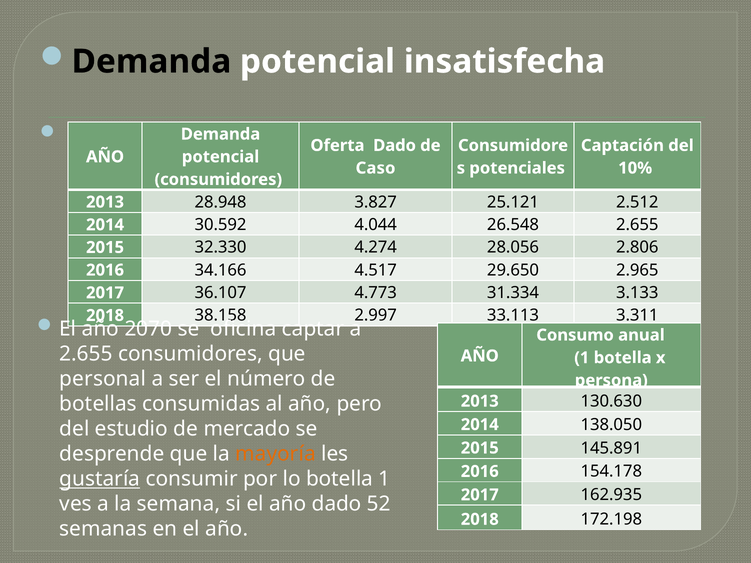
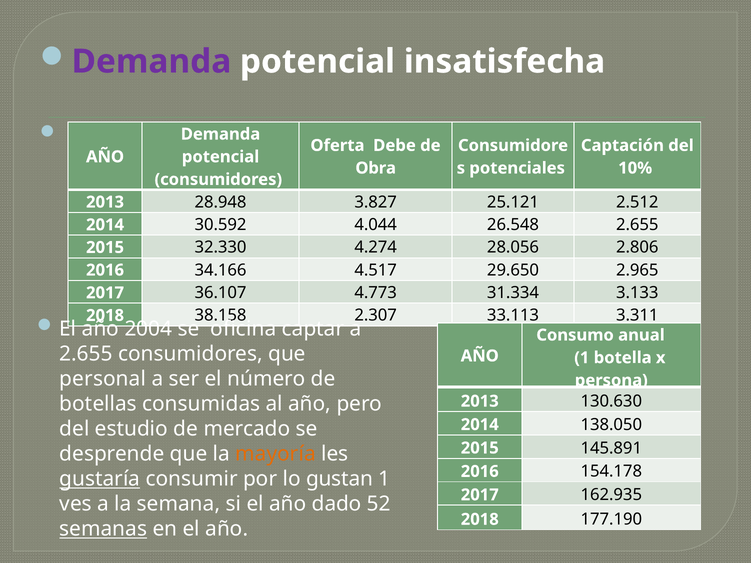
Demanda at (151, 62) colour: black -> purple
Oferta Dado: Dado -> Debe
Caso: Caso -> Obra
2.997: 2.997 -> 2.307
2070: 2070 -> 2004
lo botella: botella -> gustan
172.198: 172.198 -> 177.190
semanas underline: none -> present
